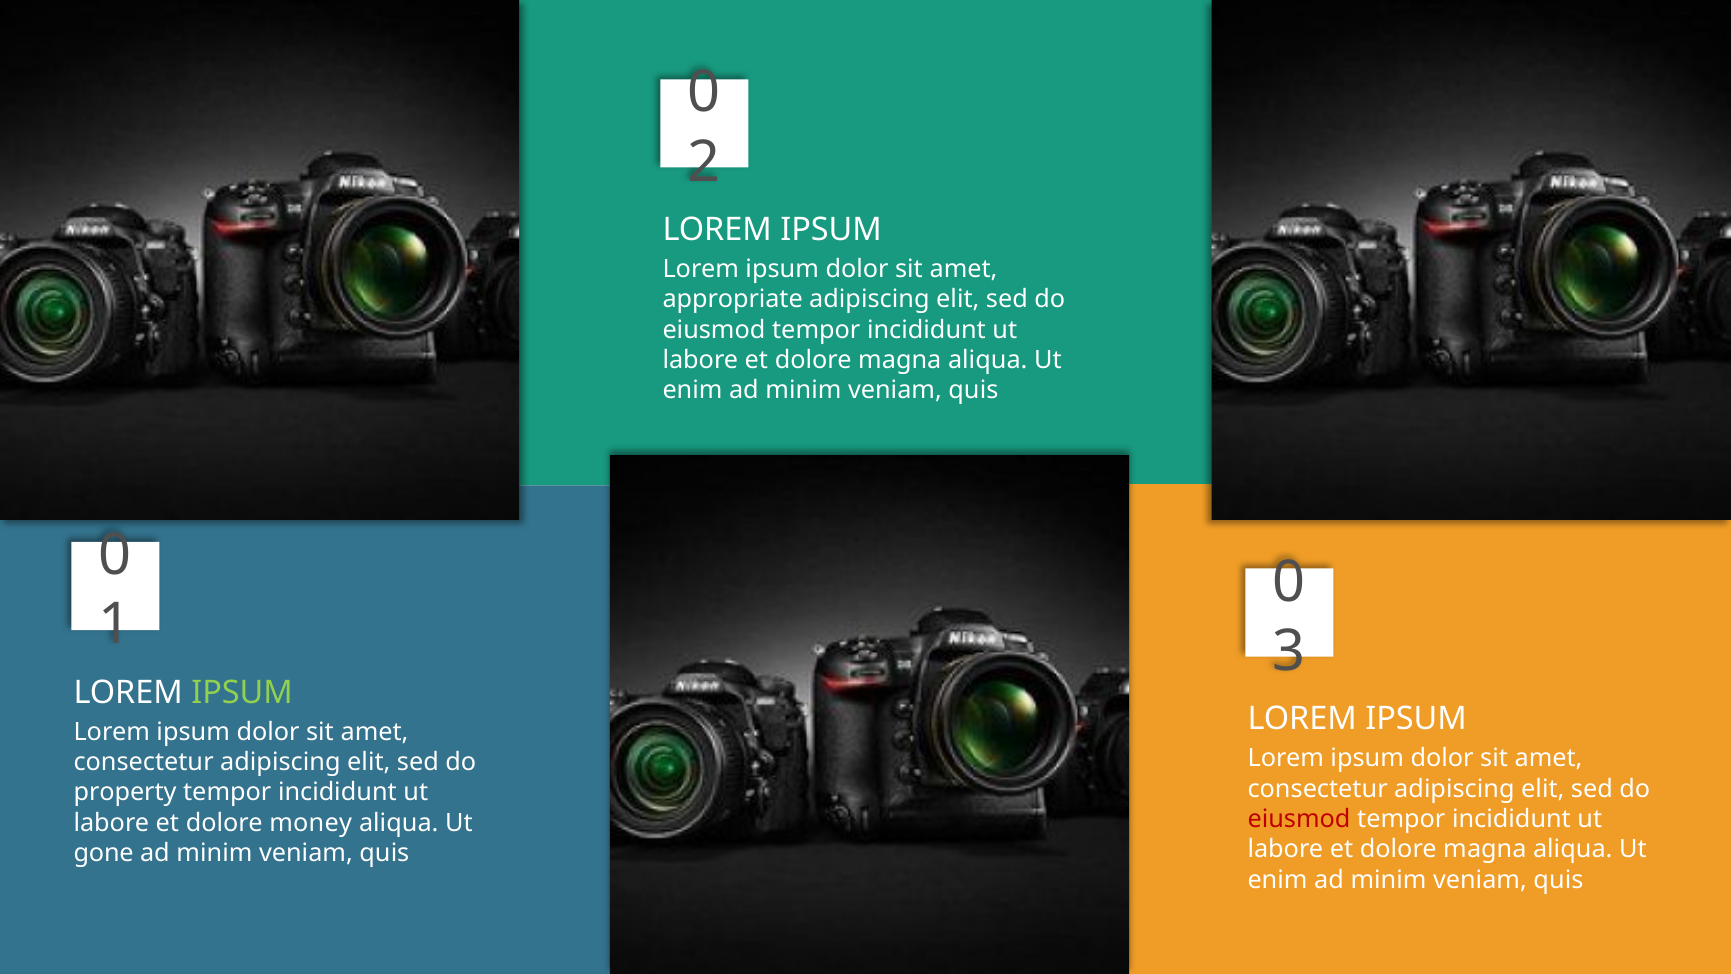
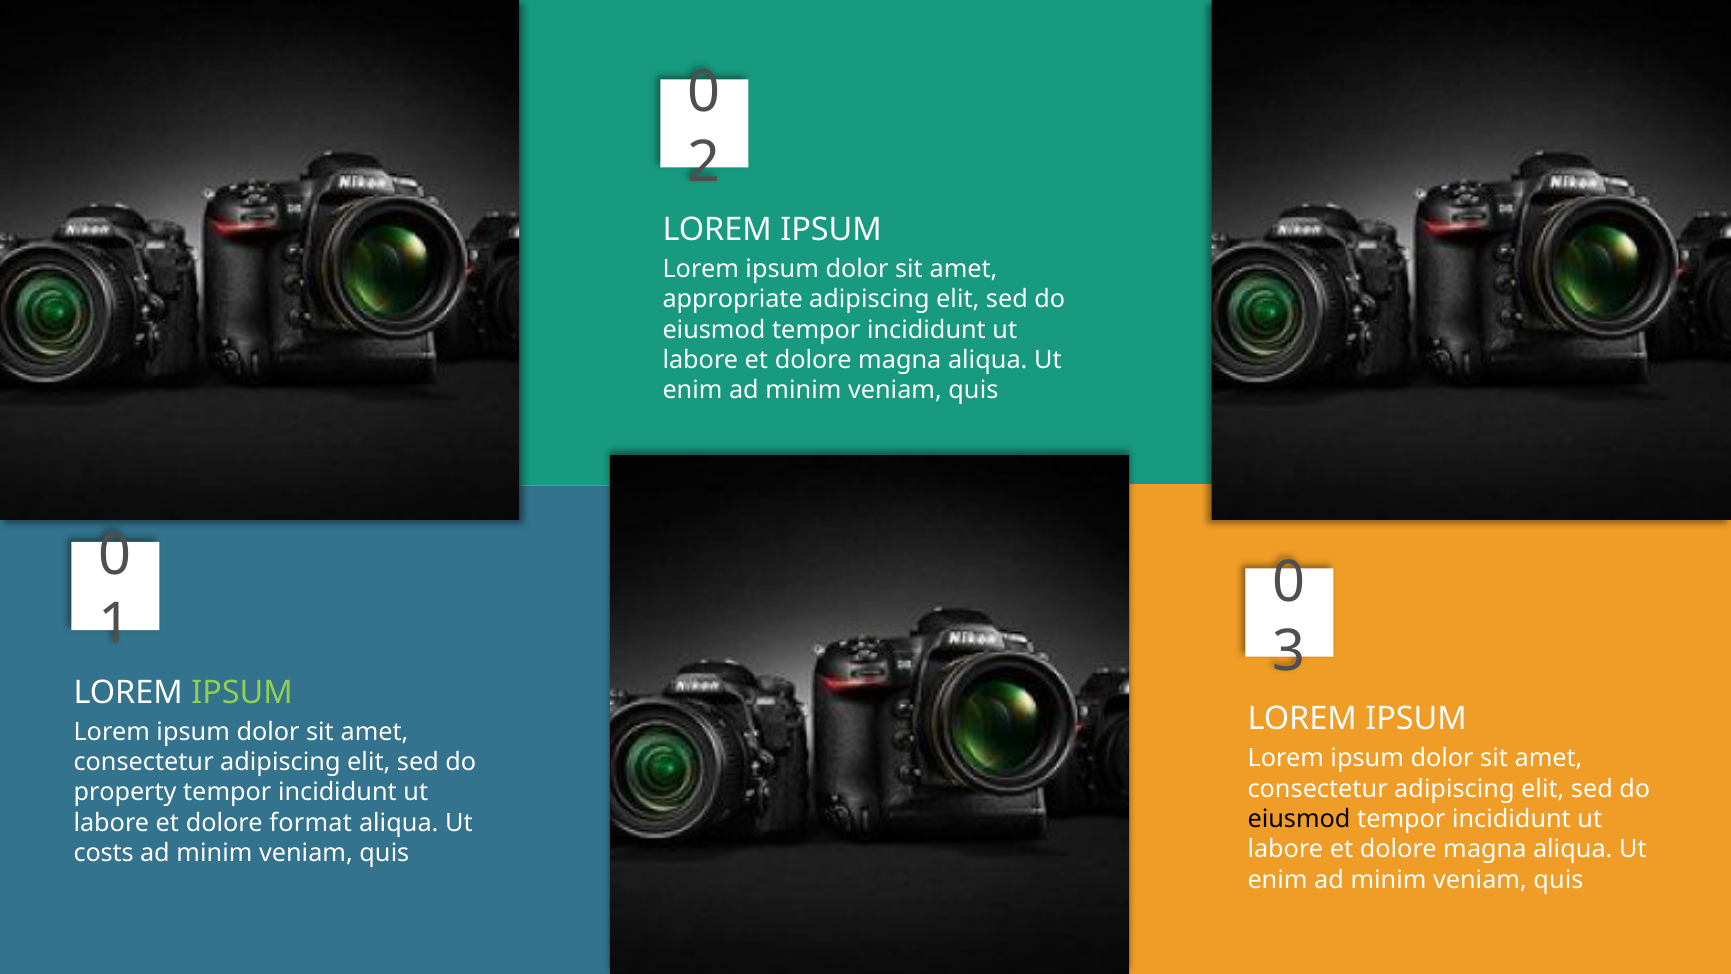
eiusmod at (1299, 819) colour: red -> black
money: money -> format
gone: gone -> costs
